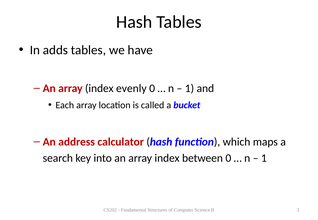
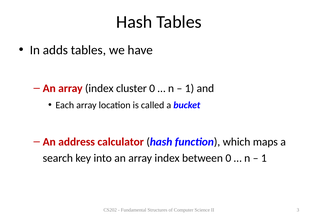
evenly: evenly -> cluster
